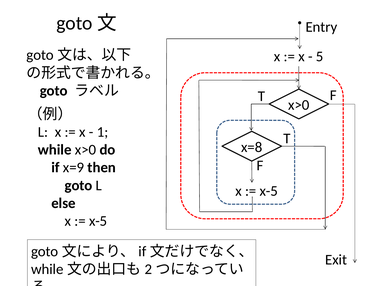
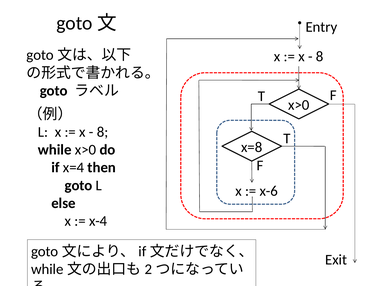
5 at (320, 57): 5 -> 8
1 at (102, 132): 1 -> 8
x=9: x=9 -> x=4
x-5 at (269, 191): x-5 -> x-6
x-5 at (98, 221): x-5 -> x-4
